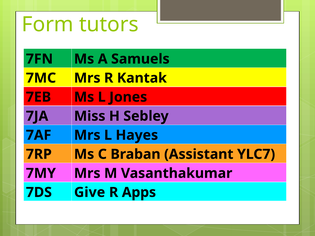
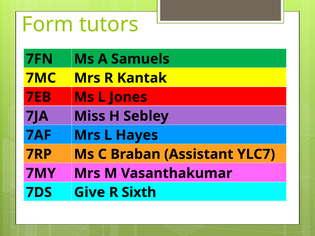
Apps: Apps -> Sixth
